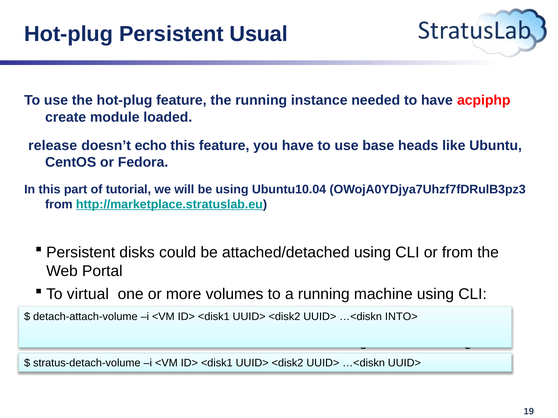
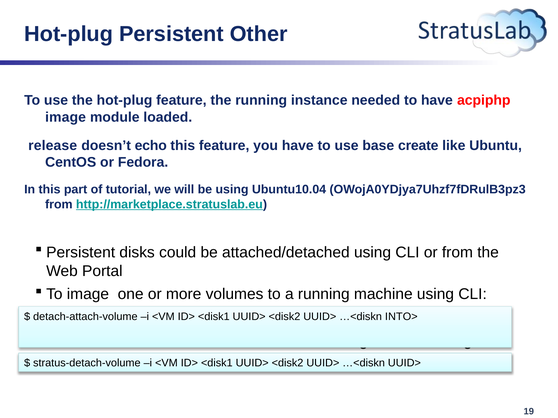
Usual: Usual -> Other
create at (66, 117): create -> image
heads: heads -> create
To virtual: virtual -> image
